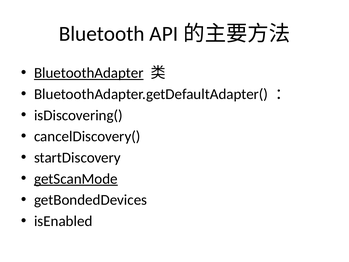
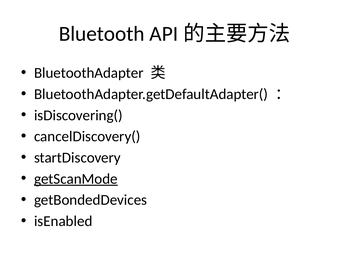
BluetoothAdapter underline: present -> none
